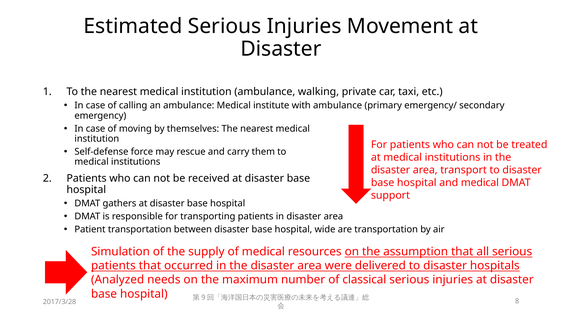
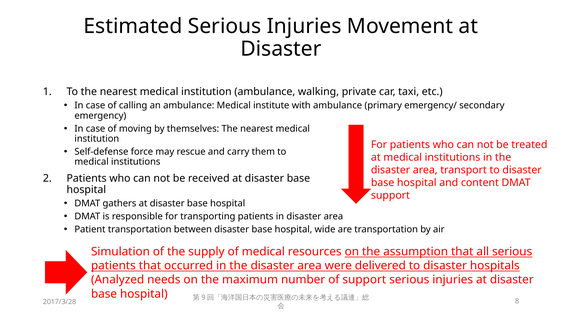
and medical: medical -> content
of classical: classical -> support
